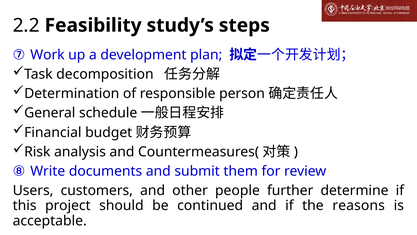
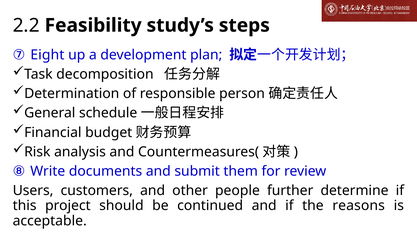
Work: Work -> Eight
